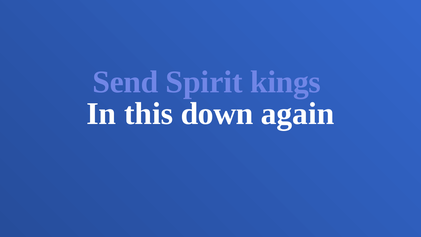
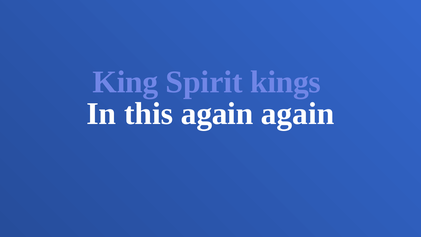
Send: Send -> King
this down: down -> again
